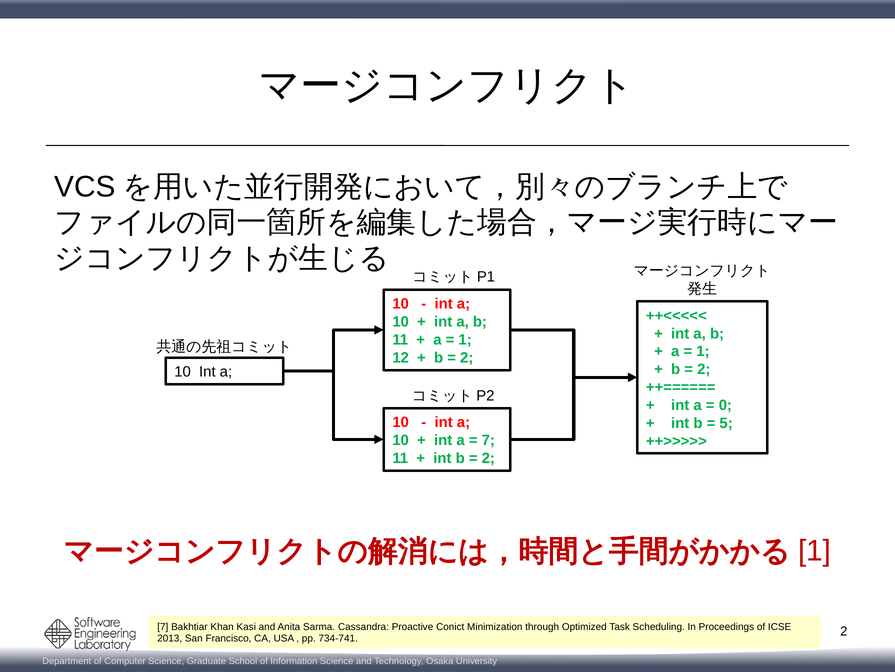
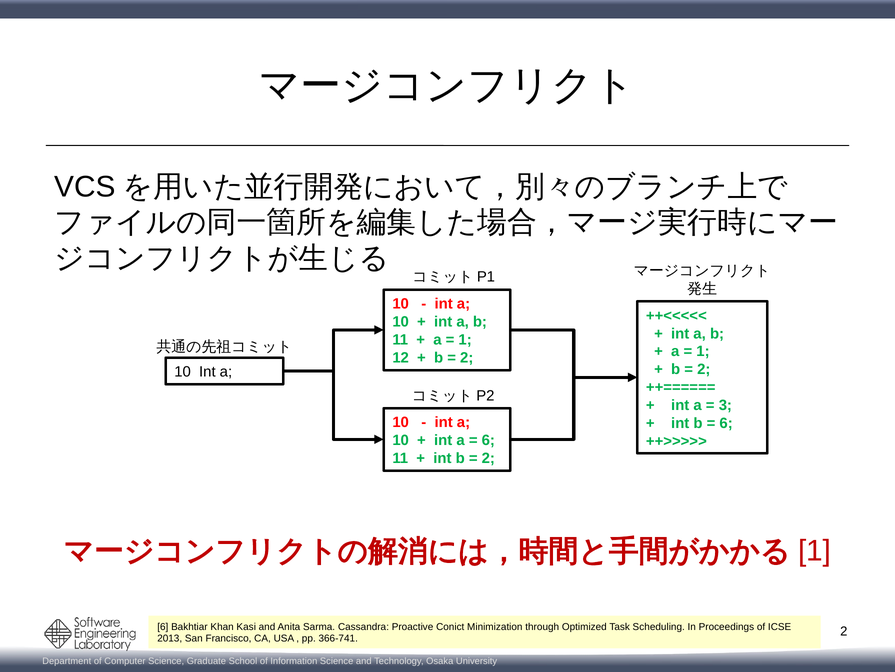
0: 0 -> 3
5 at (726, 423): 5 -> 6
7 at (488, 440): 7 -> 6
7 at (163, 626): 7 -> 6
734-741: 734-741 -> 366-741
